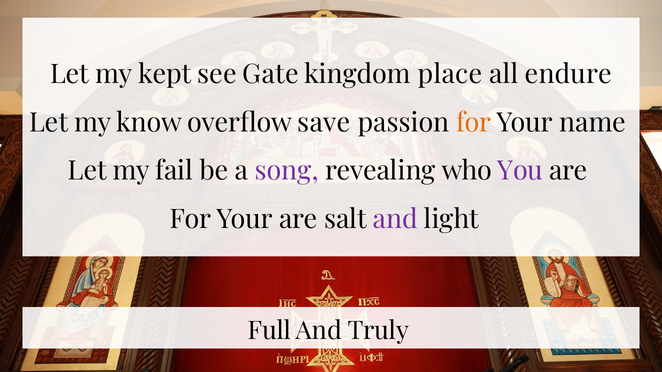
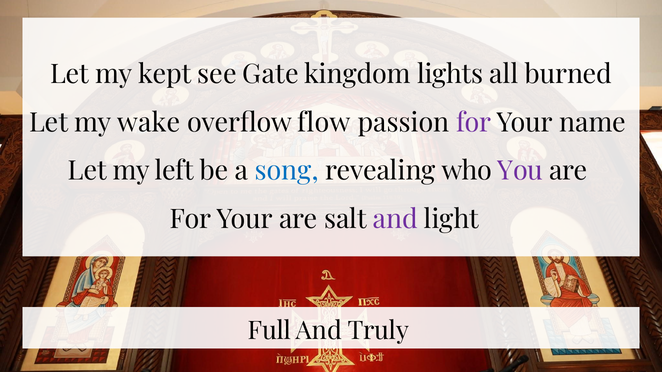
place: place -> lights
endure: endure -> burned
know: know -> wake
save: save -> flow
for at (474, 123) colour: orange -> purple
fail: fail -> left
song colour: purple -> blue
